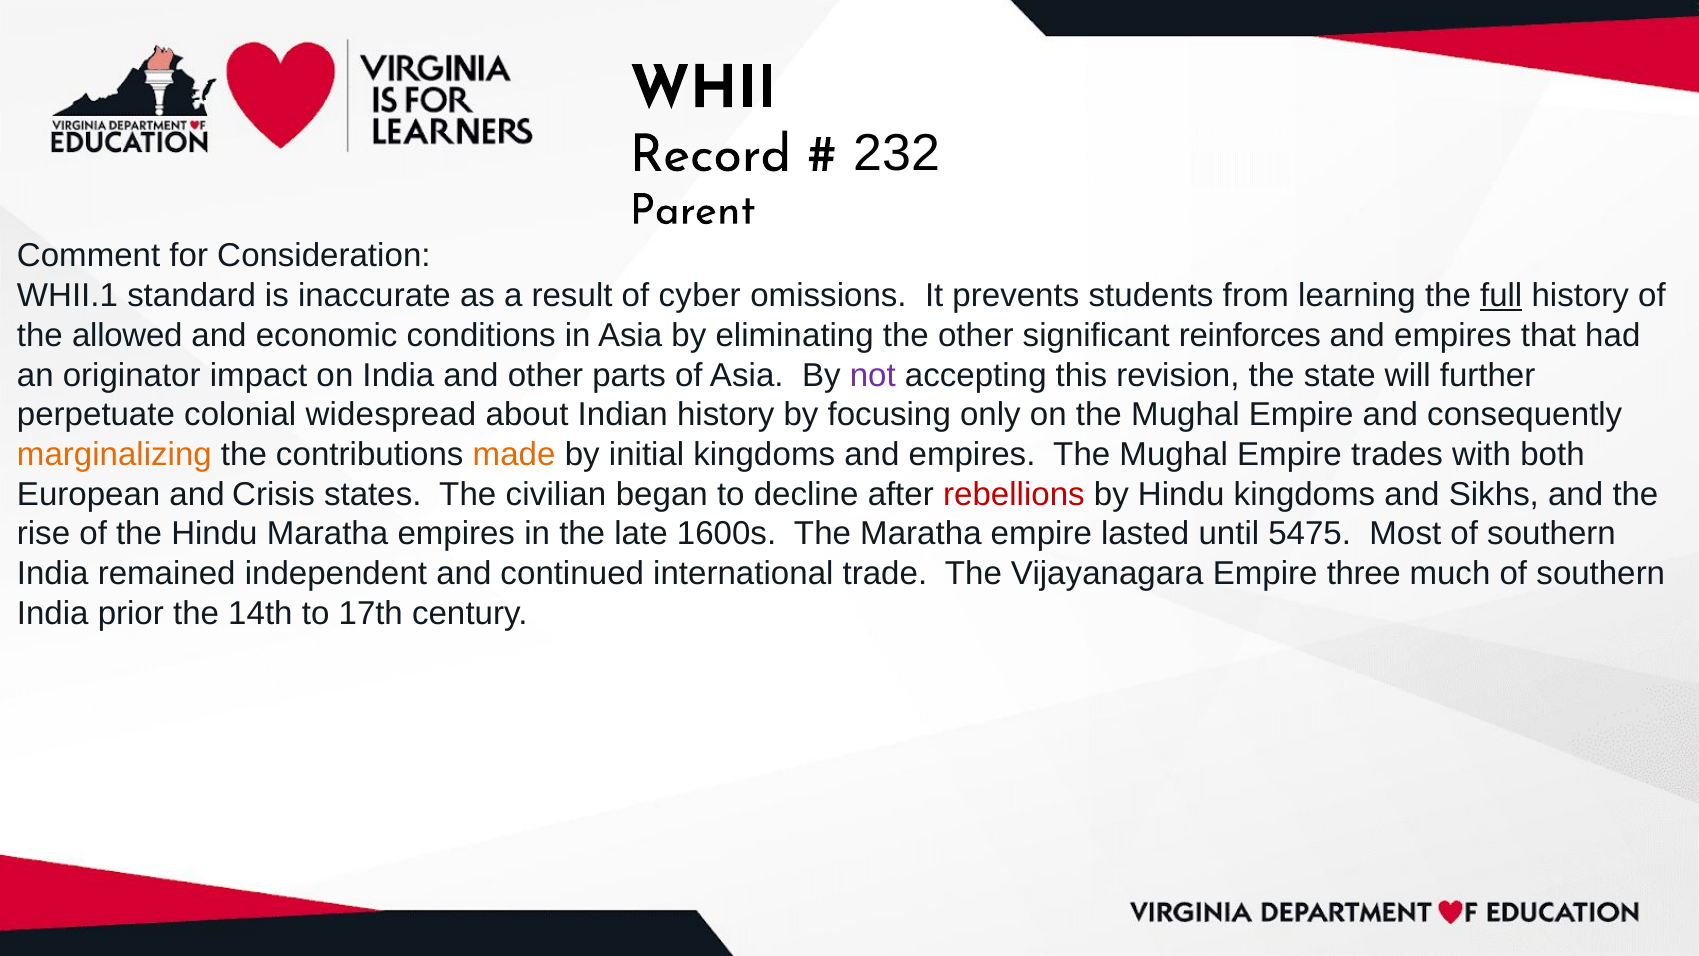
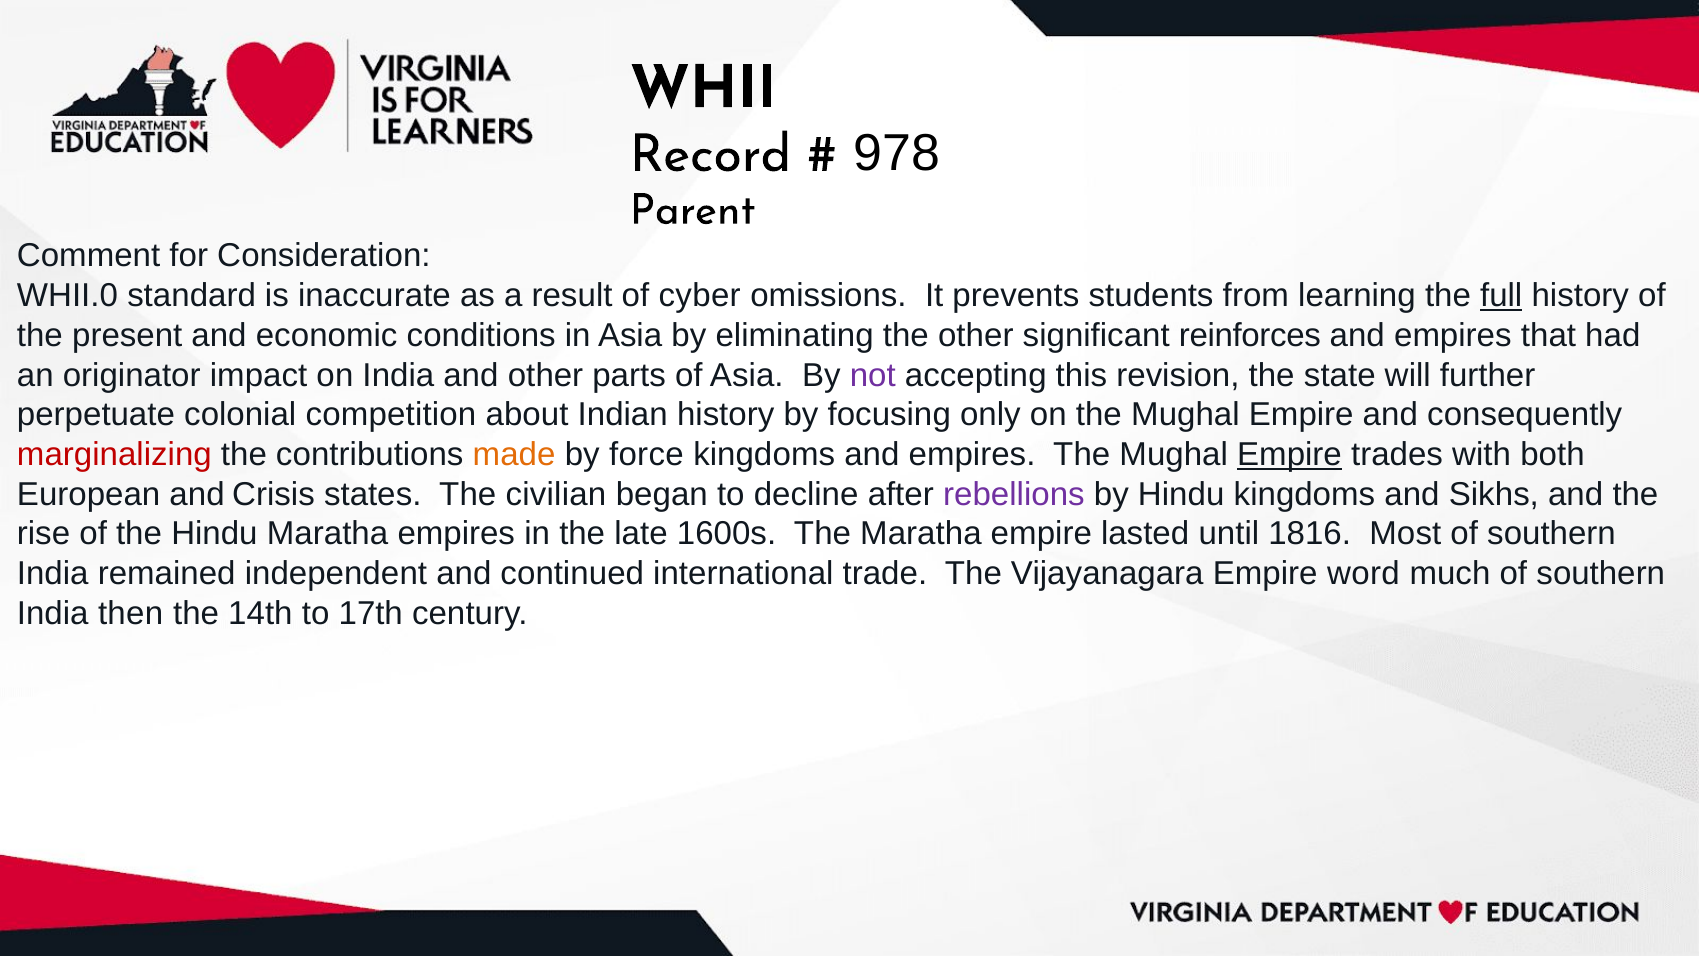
232: 232 -> 978
WHII.1: WHII.1 -> WHII.0
allowed: allowed -> present
widespread: widespread -> competition
marginalizing colour: orange -> red
initial: initial -> force
Empire at (1290, 454) underline: none -> present
rebellions colour: red -> purple
5475: 5475 -> 1816
three: three -> word
prior: prior -> then
